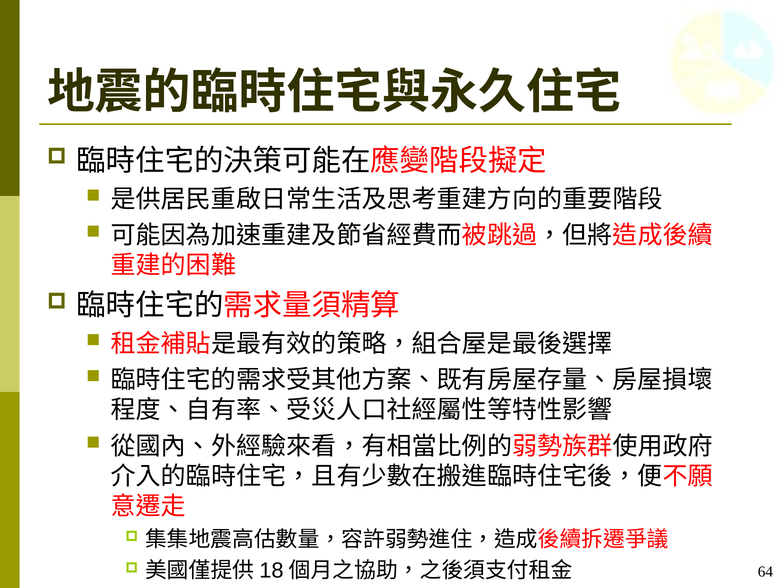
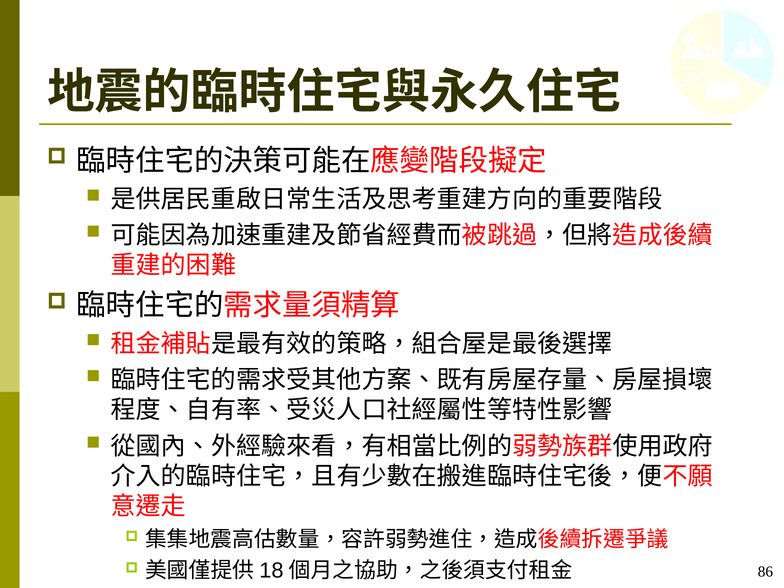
64: 64 -> 86
